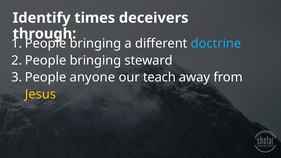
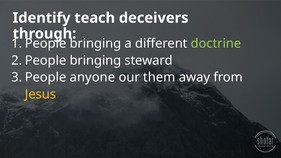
times: times -> teach
doctrine colour: light blue -> light green
teach: teach -> them
